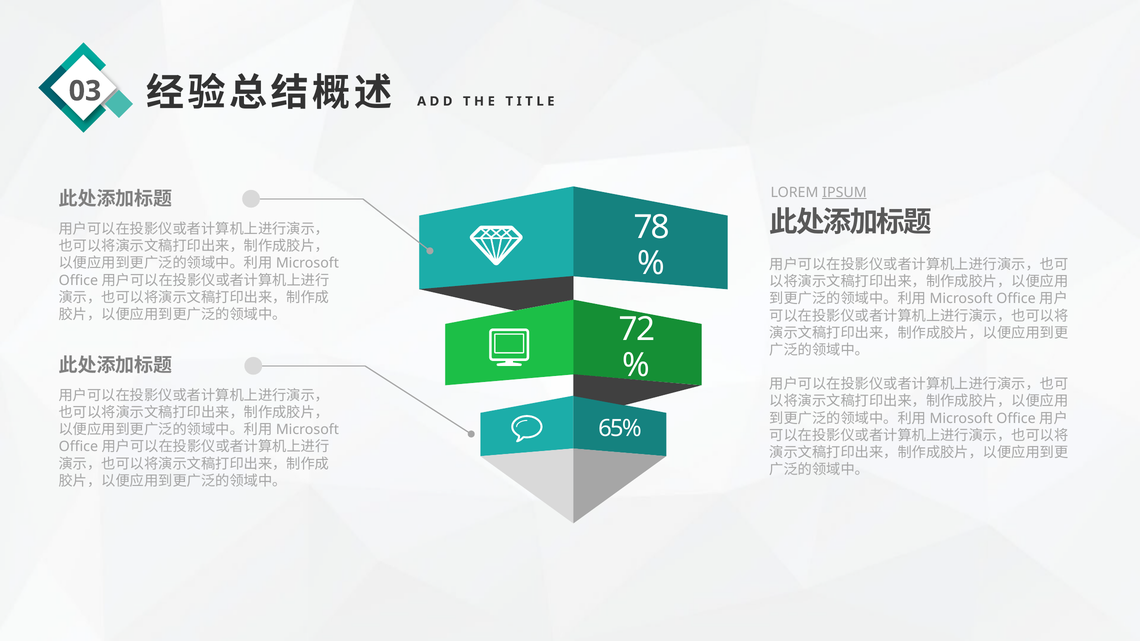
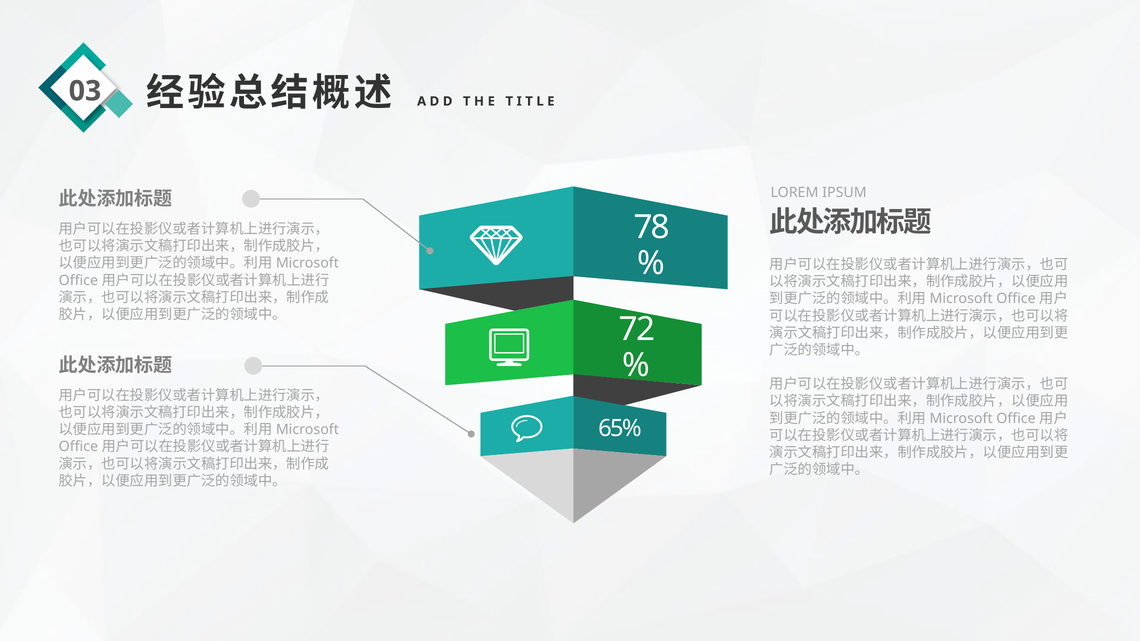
IPSUM underline: present -> none
